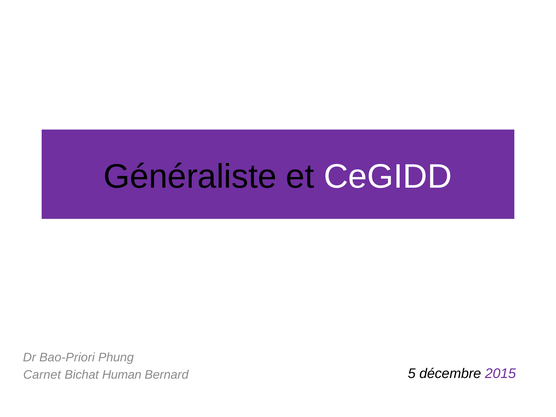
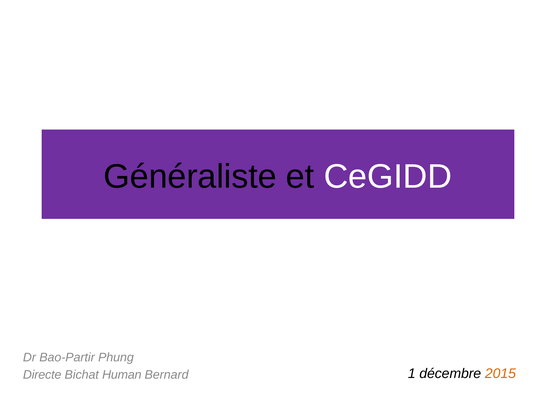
Bao-Priori: Bao-Priori -> Bao-Partir
Carnet: Carnet -> Directe
5: 5 -> 1
2015 colour: purple -> orange
